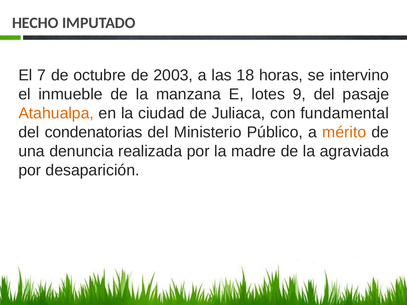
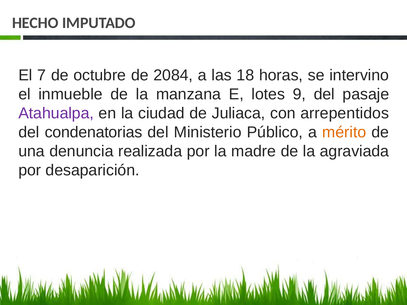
2003: 2003 -> 2084
Atahualpa colour: orange -> purple
fundamental: fundamental -> arrepentidos
